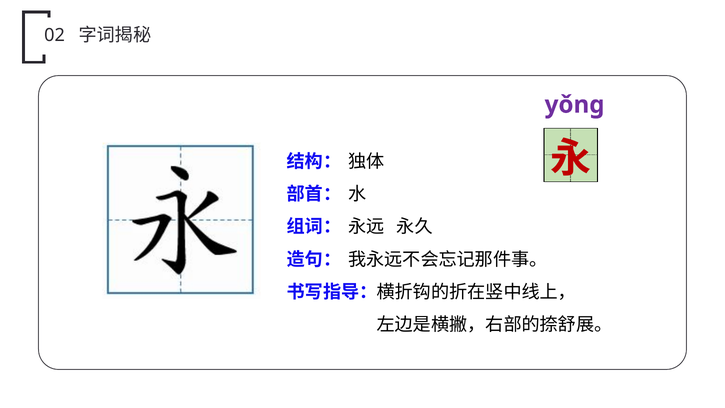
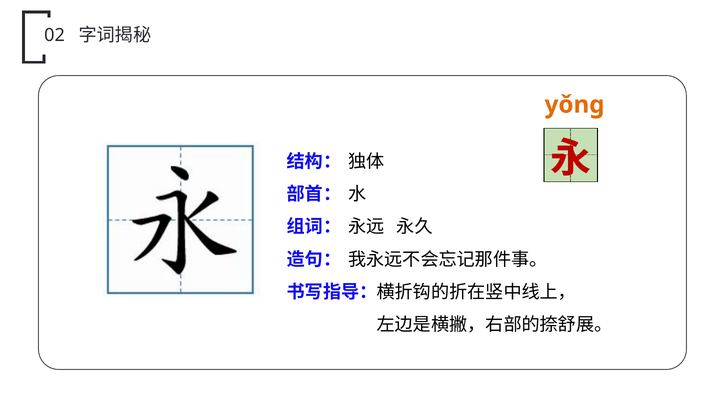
yǒnɡ colour: purple -> orange
